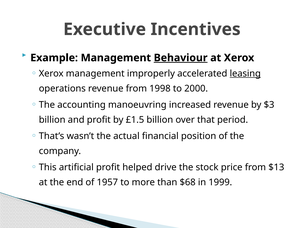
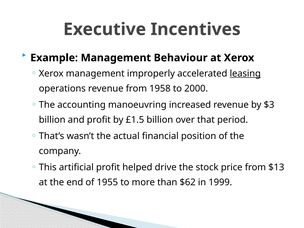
Behaviour underline: present -> none
1998: 1998 -> 1958
1957: 1957 -> 1955
$68: $68 -> $62
